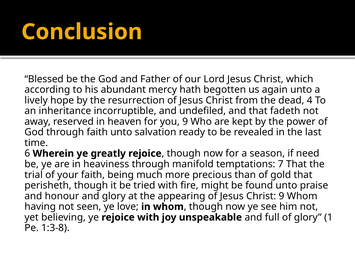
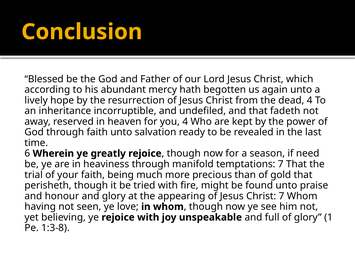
you 9: 9 -> 4
Christ 9: 9 -> 7
